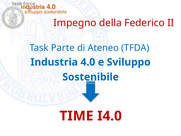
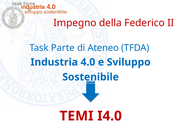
TIME: TIME -> TEMI
